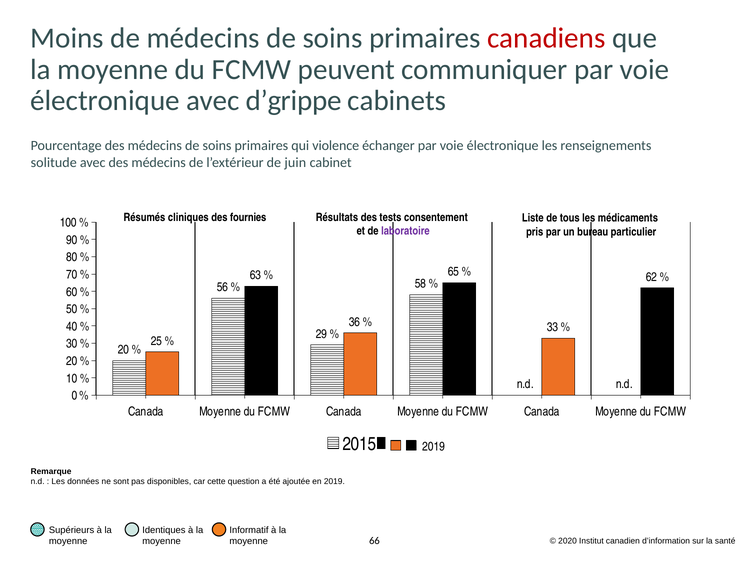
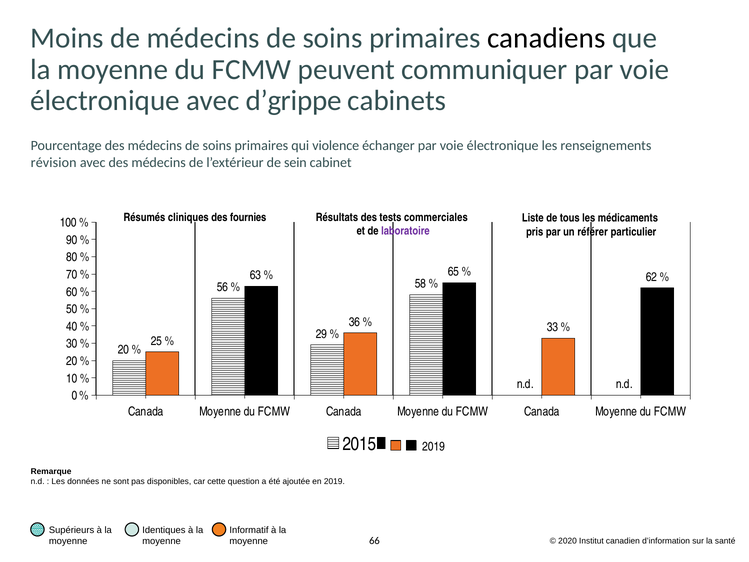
canadiens colour: red -> black
solitude: solitude -> révision
juin: juin -> sein
consentement: consentement -> commerciales
bureau: bureau -> référer
